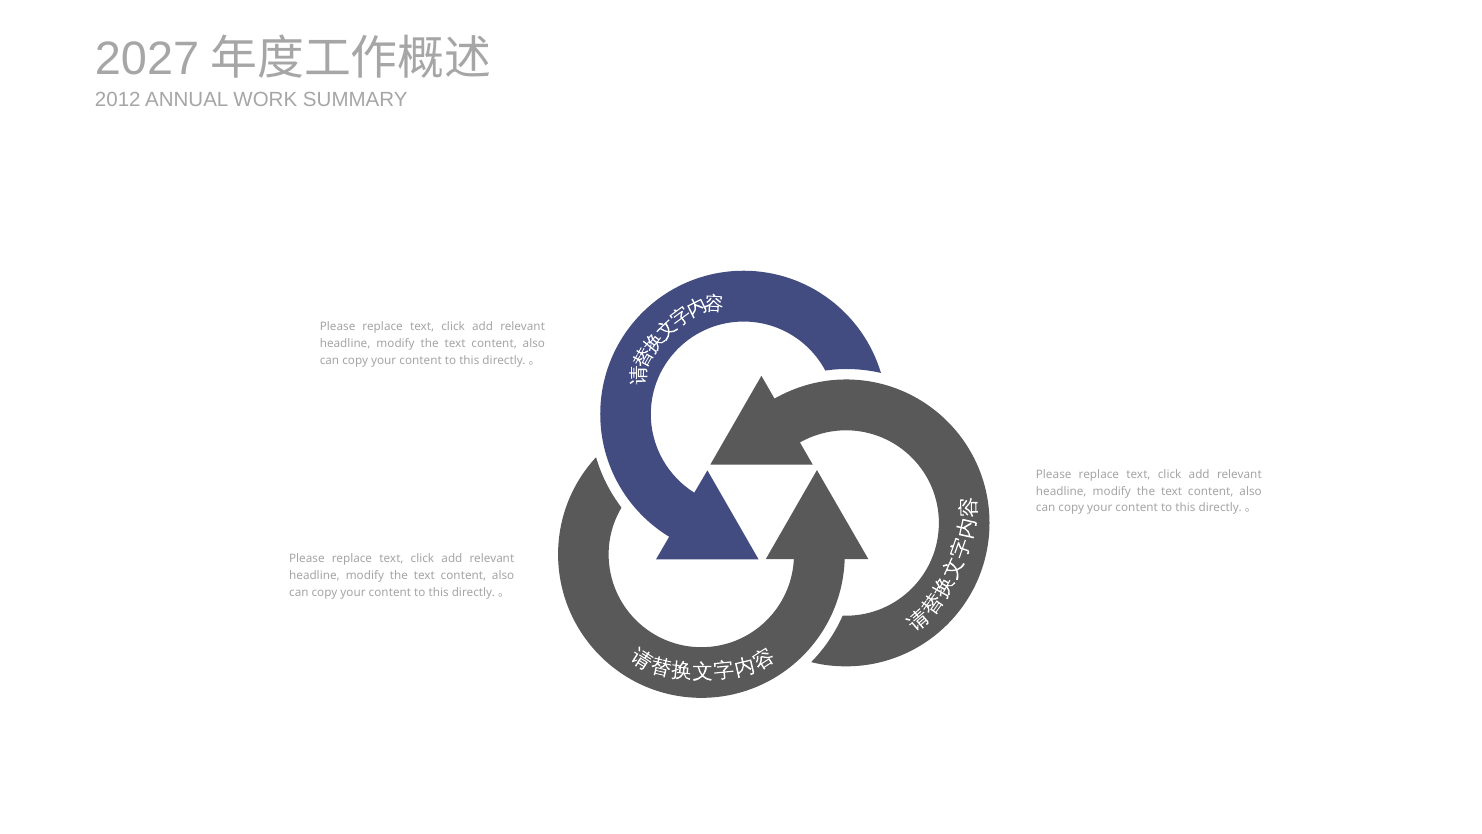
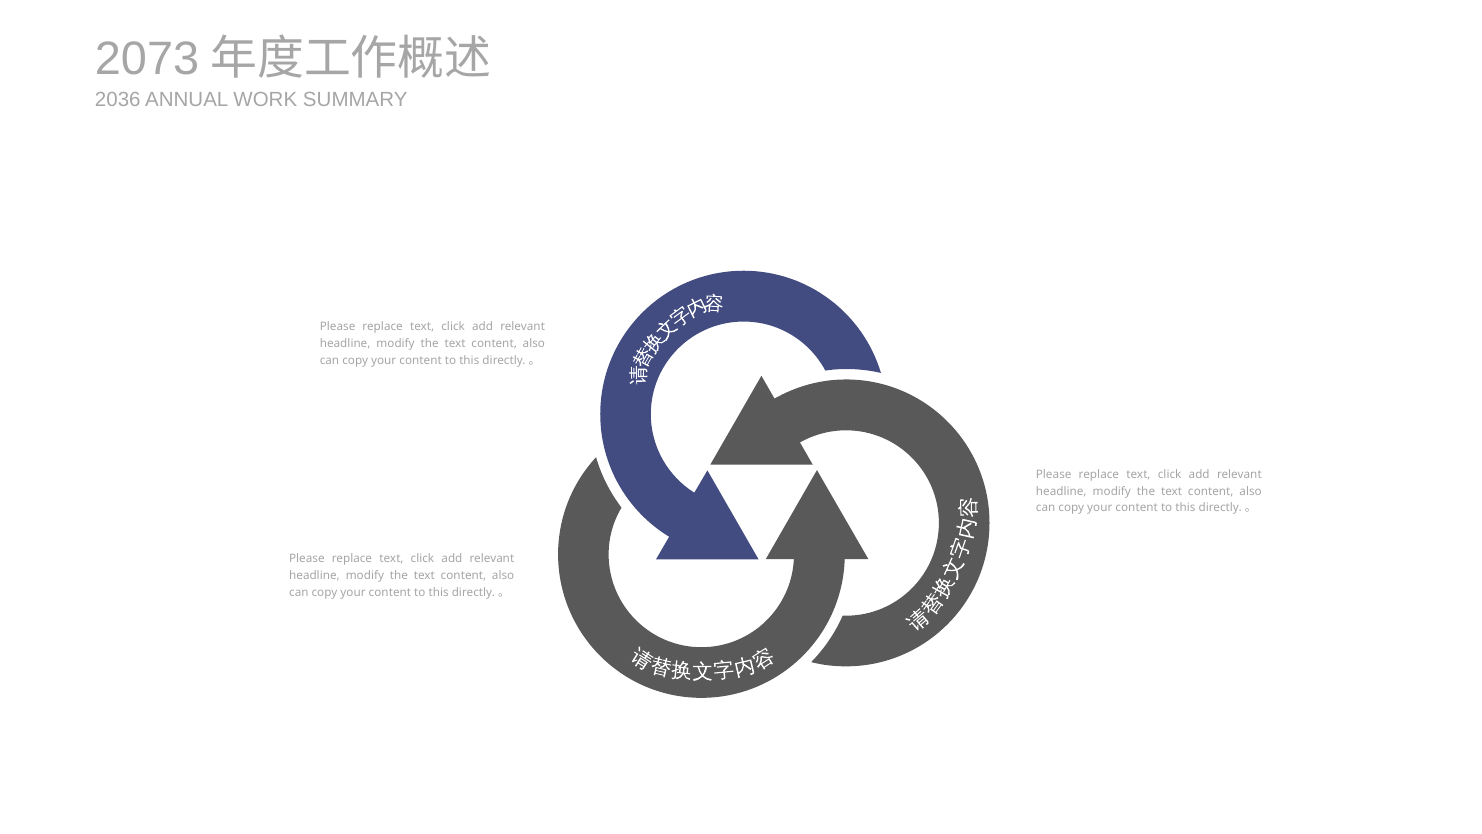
2027: 2027 -> 2073
2012: 2012 -> 2036
